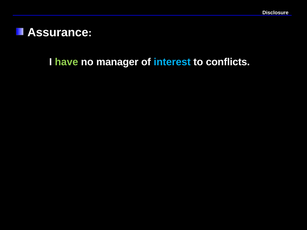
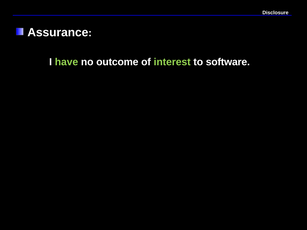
manager: manager -> outcome
interest colour: light blue -> light green
conflicts: conflicts -> software
